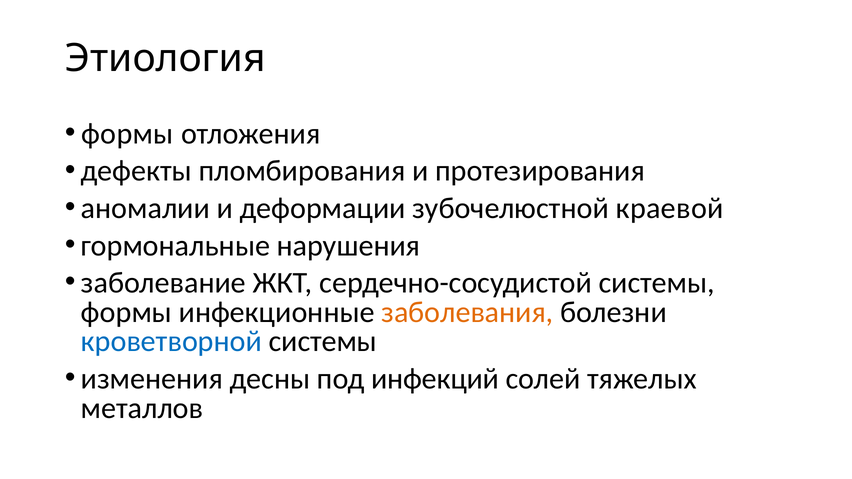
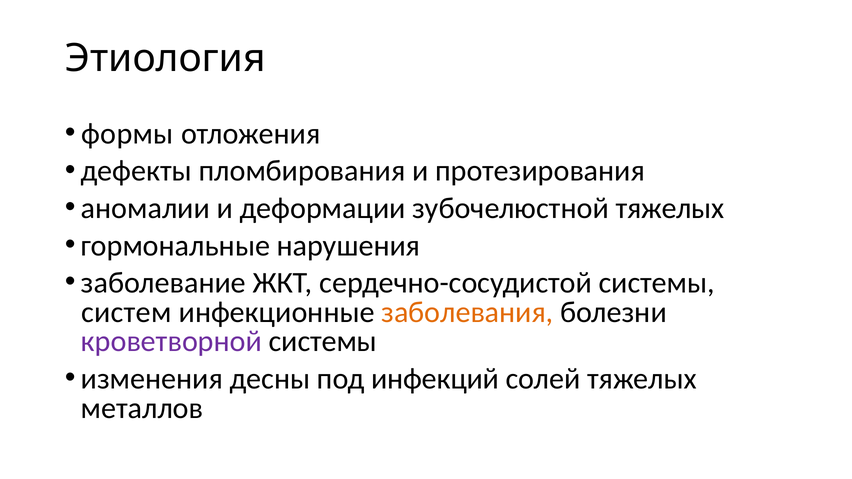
краевой: краевой -> тяжелых
формы at (126, 312): формы -> систем
кроветворной colour: blue -> purple
